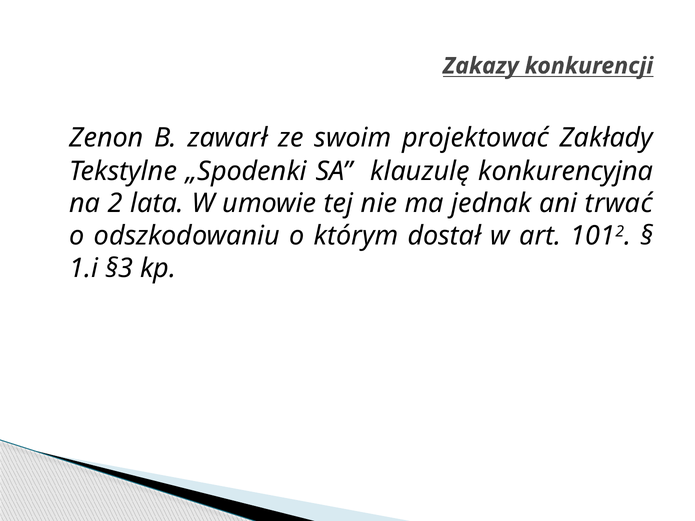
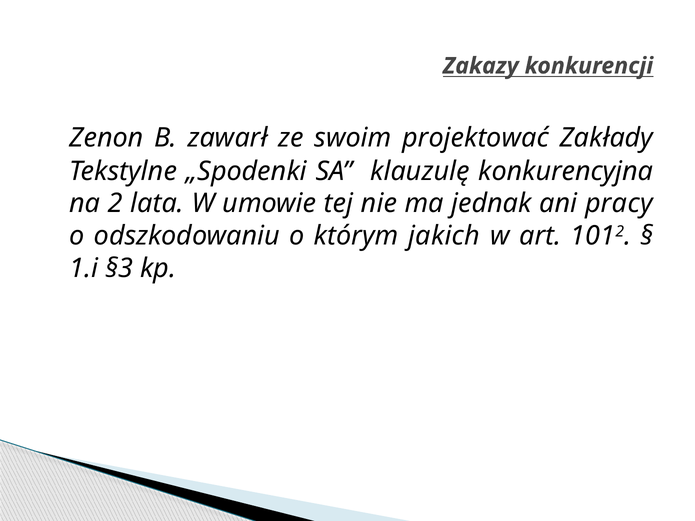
trwać: trwać -> pracy
dostał: dostał -> jakich
